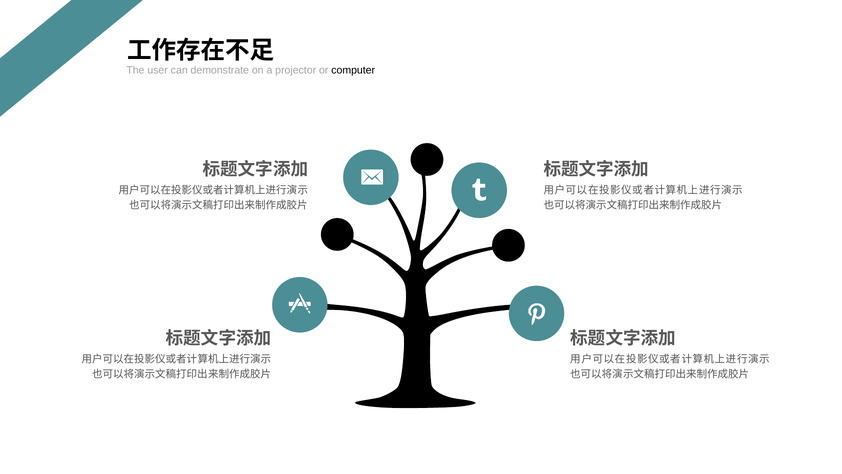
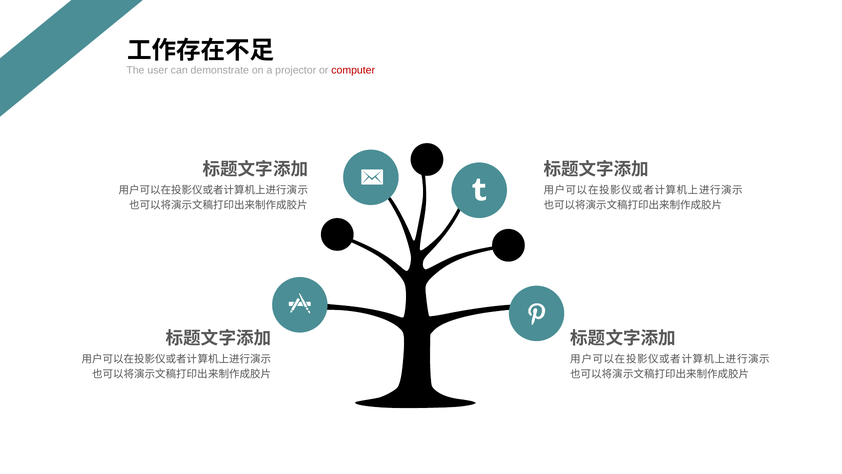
computer colour: black -> red
